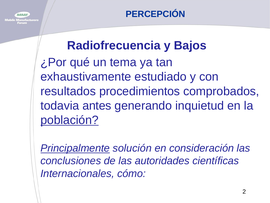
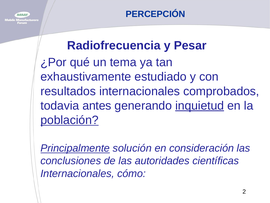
Bajos: Bajos -> Pesar
resultados procedimientos: procedimientos -> internacionales
inquietud underline: none -> present
